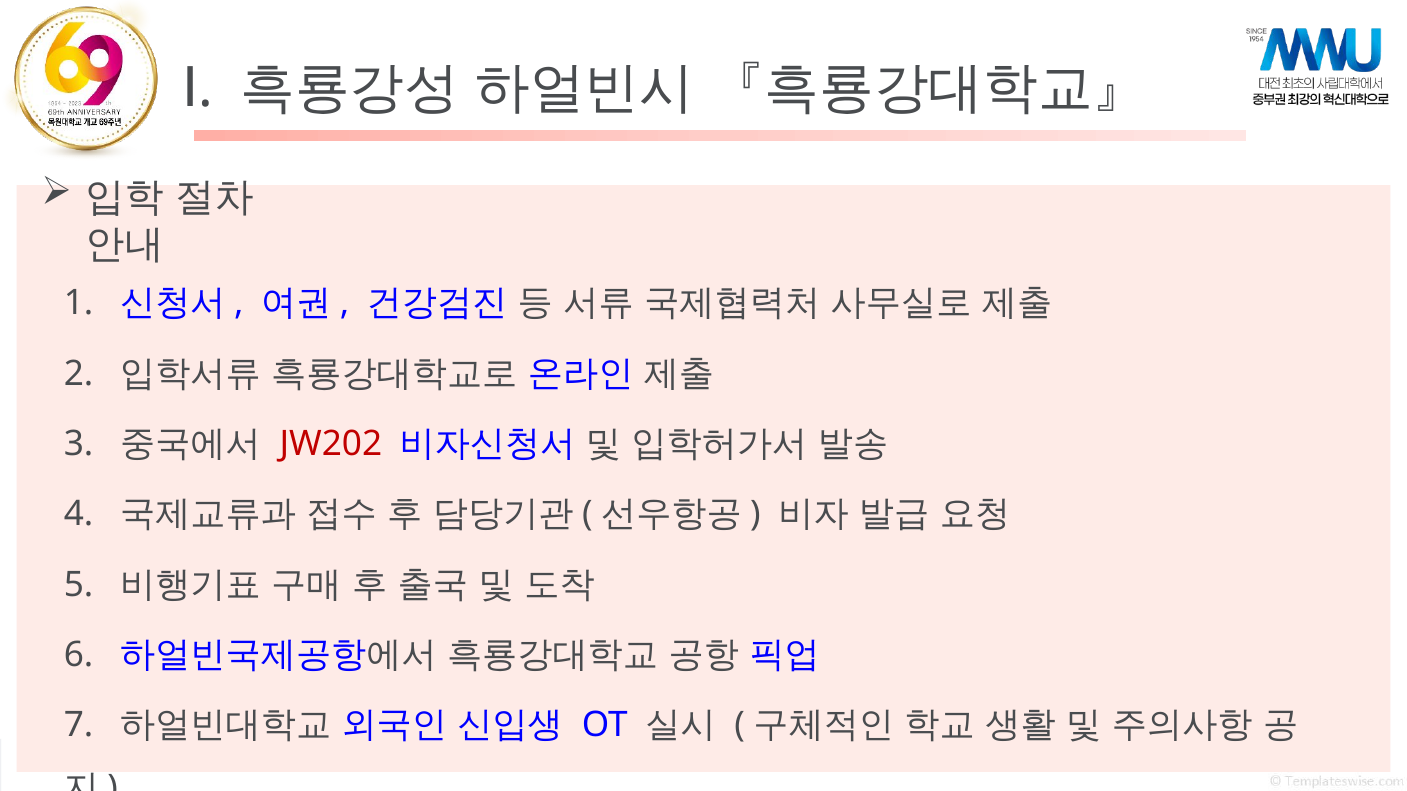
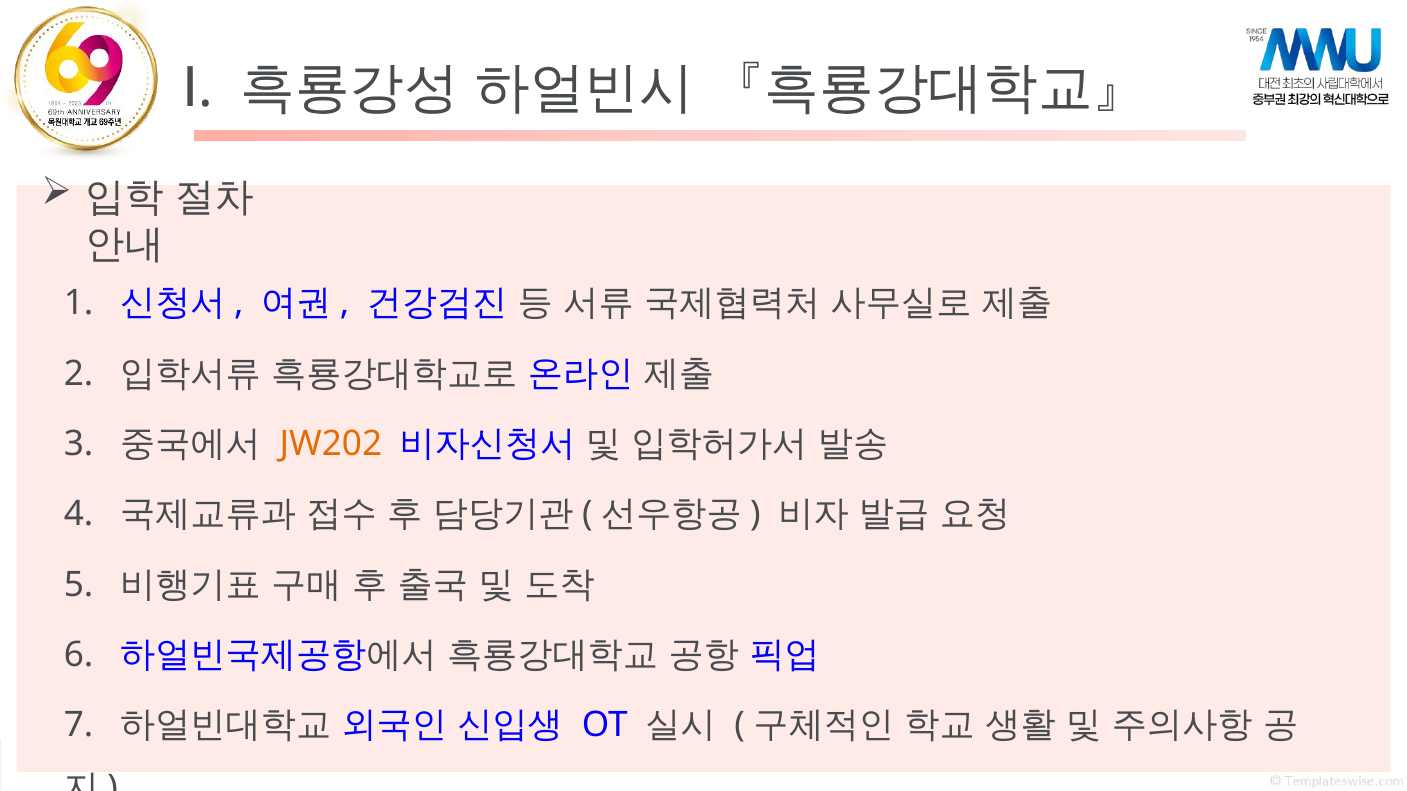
JW202 colour: red -> orange
